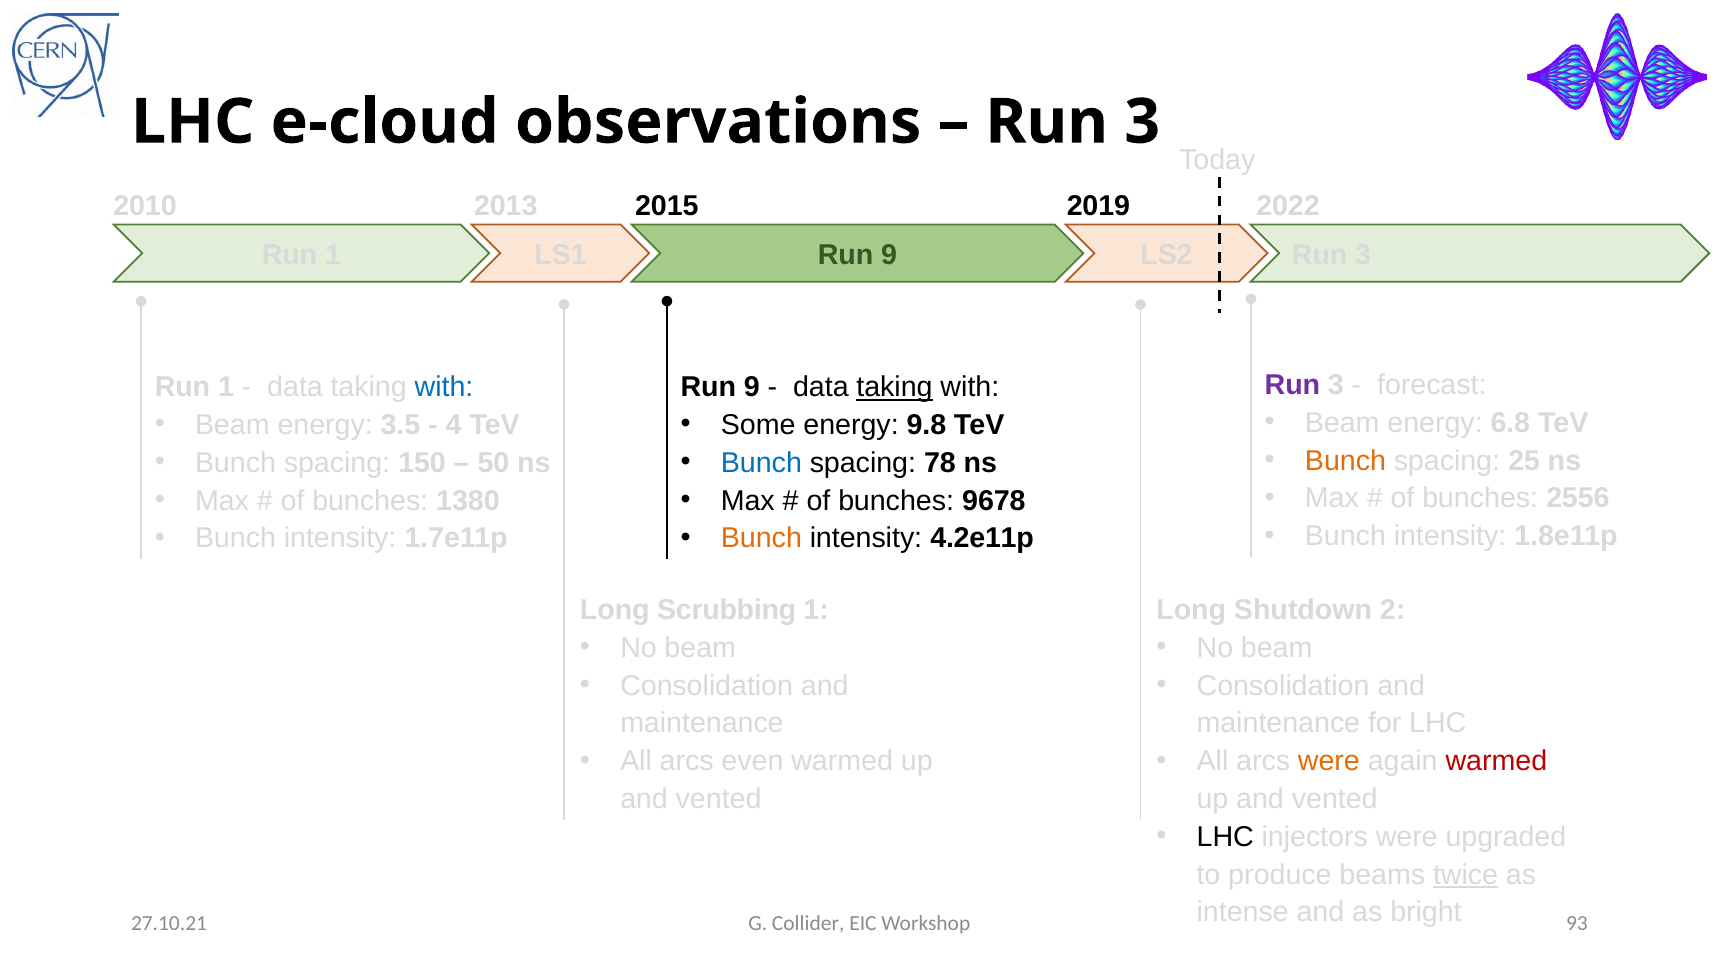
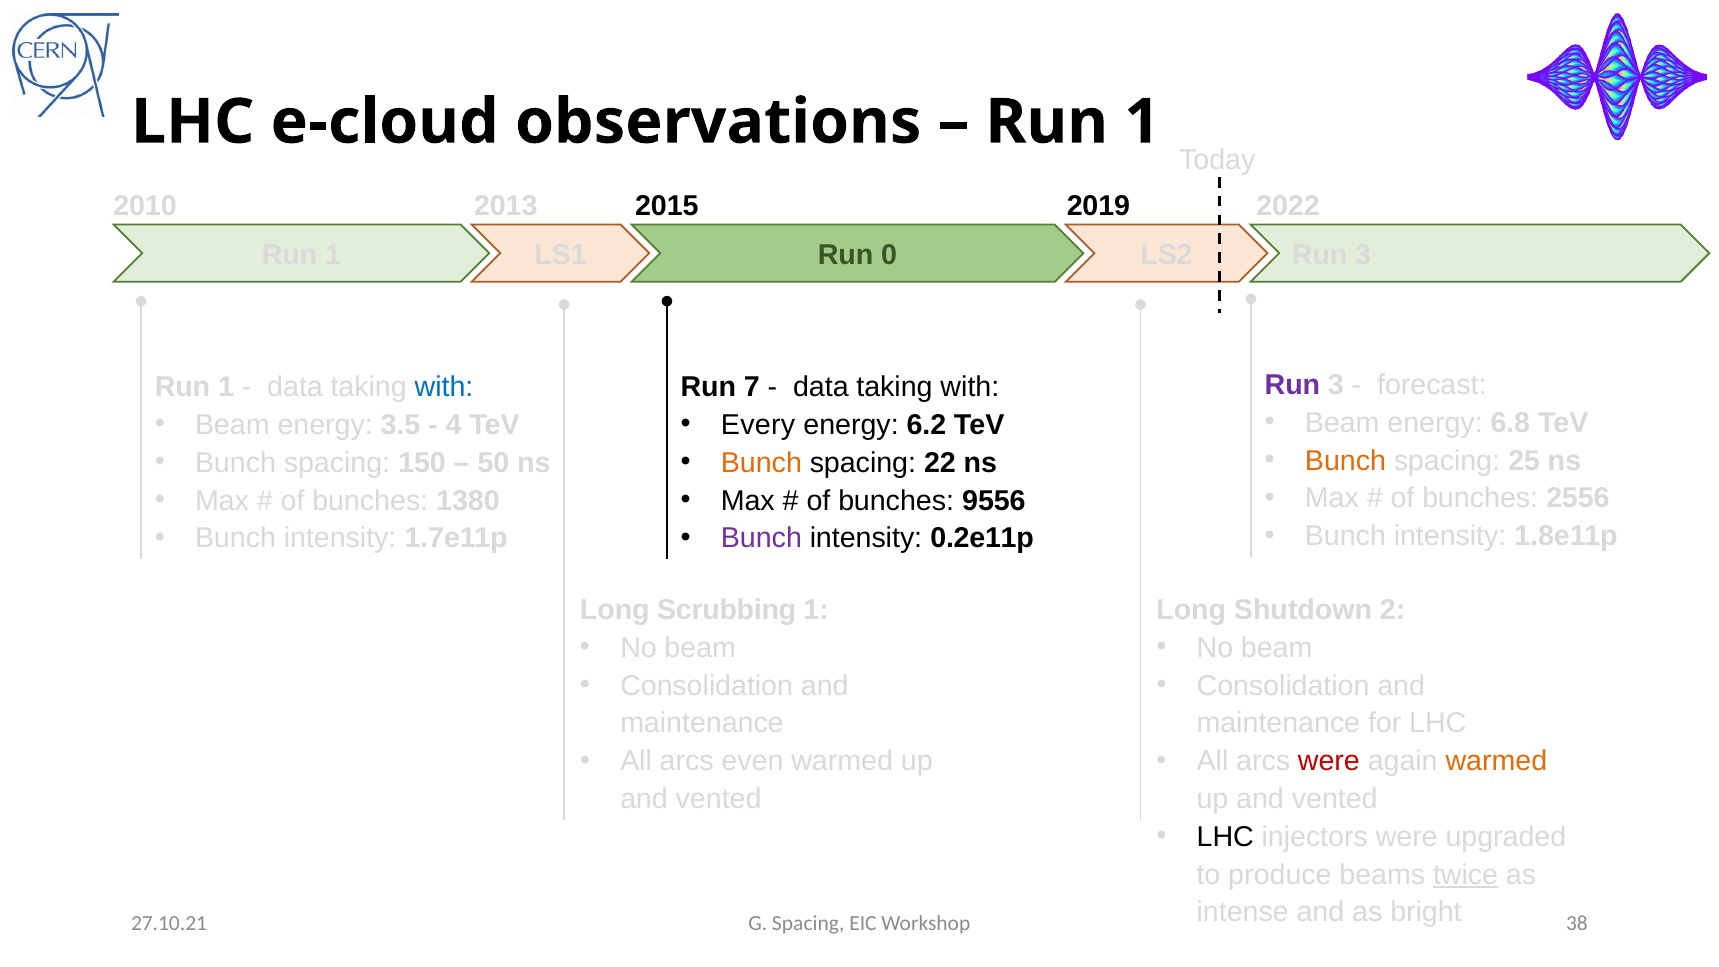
3 at (1142, 122): 3 -> 1
LS1 Run 9: 9 -> 0
9 at (752, 387): 9 -> 7
taking at (895, 387) underline: present -> none
Some: Some -> Every
9.8: 9.8 -> 6.2
Bunch at (761, 463) colour: blue -> orange
78: 78 -> 22
9678: 9678 -> 9556
Bunch at (761, 538) colour: orange -> purple
4.2e11p: 4.2e11p -> 0.2e11p
were at (1329, 761) colour: orange -> red
warmed at (1496, 761) colour: red -> orange
G Collider: Collider -> Spacing
93: 93 -> 38
